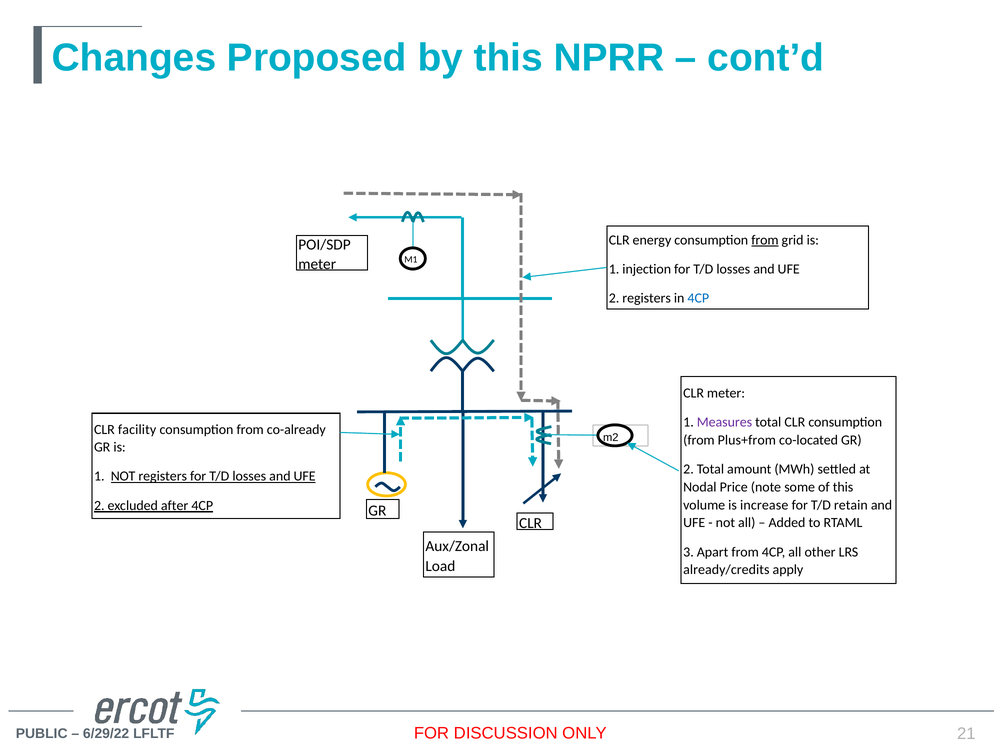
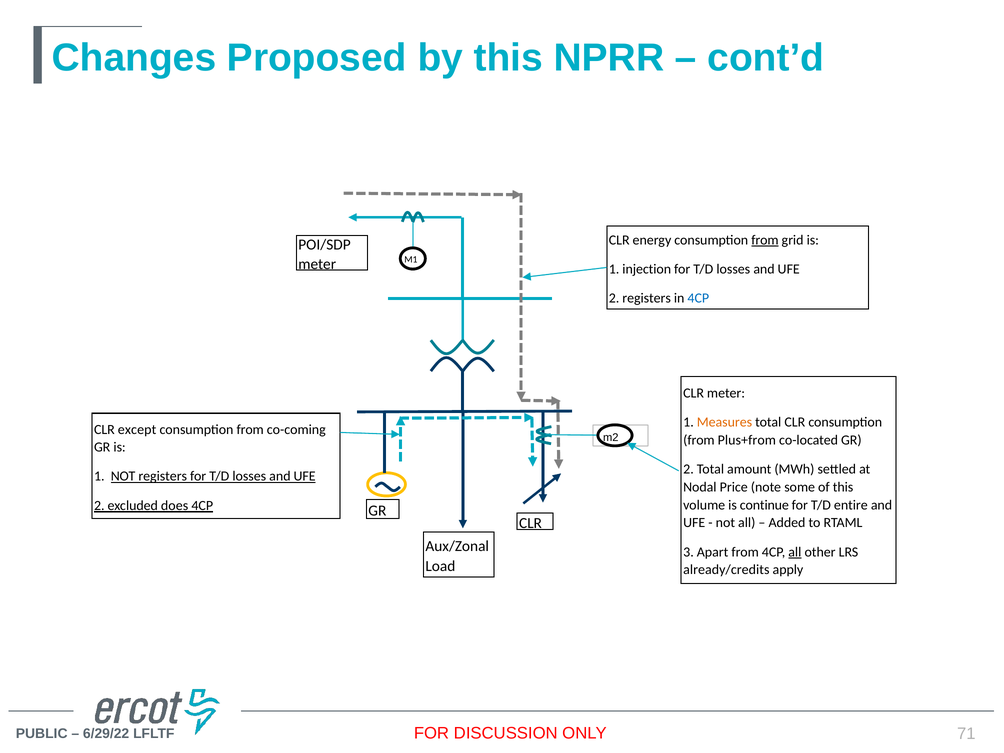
Measures colour: purple -> orange
facility: facility -> except
co-already: co-already -> co-coming
increase: increase -> continue
retain: retain -> entire
after: after -> does
all at (795, 552) underline: none -> present
21: 21 -> 71
